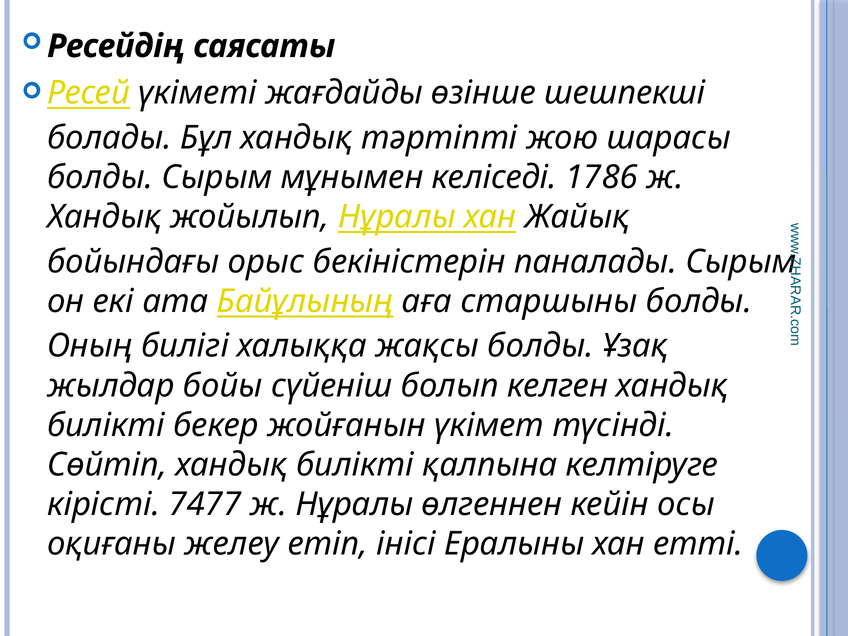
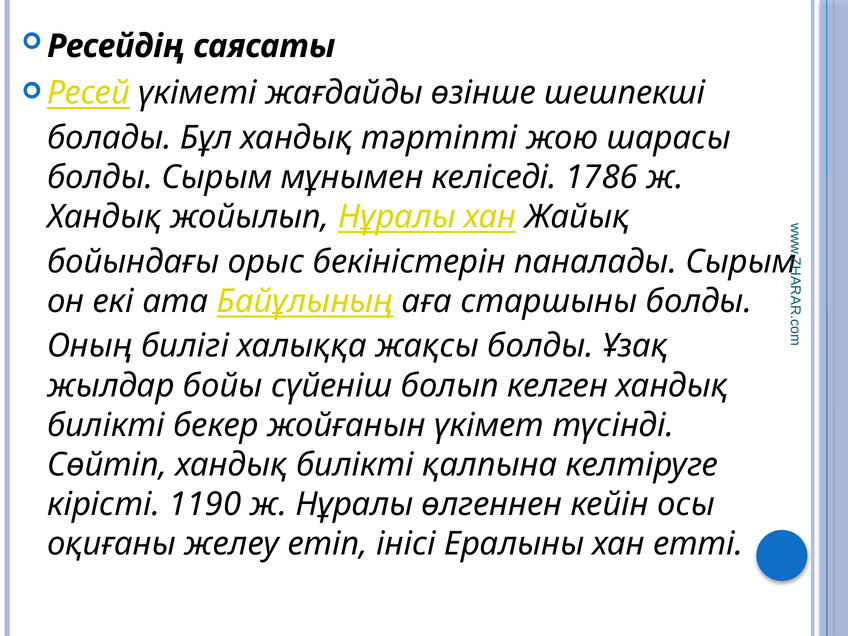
7477: 7477 -> 1190
